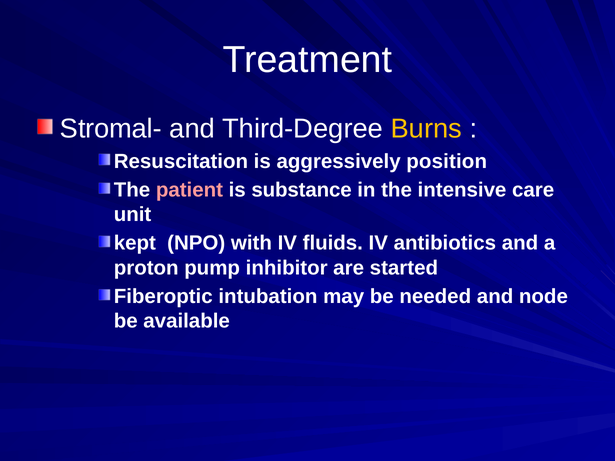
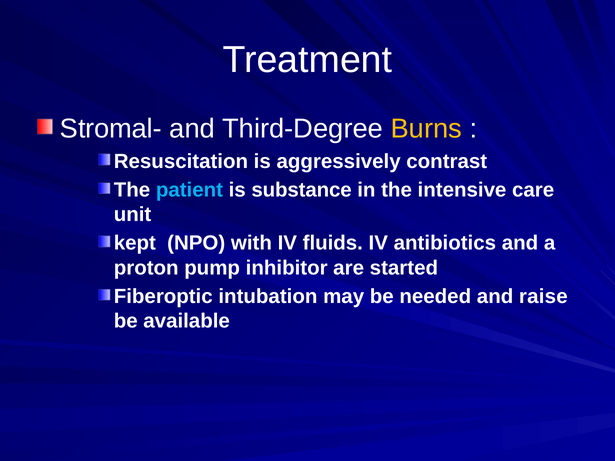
position: position -> contrast
patient colour: pink -> light blue
node: node -> raise
